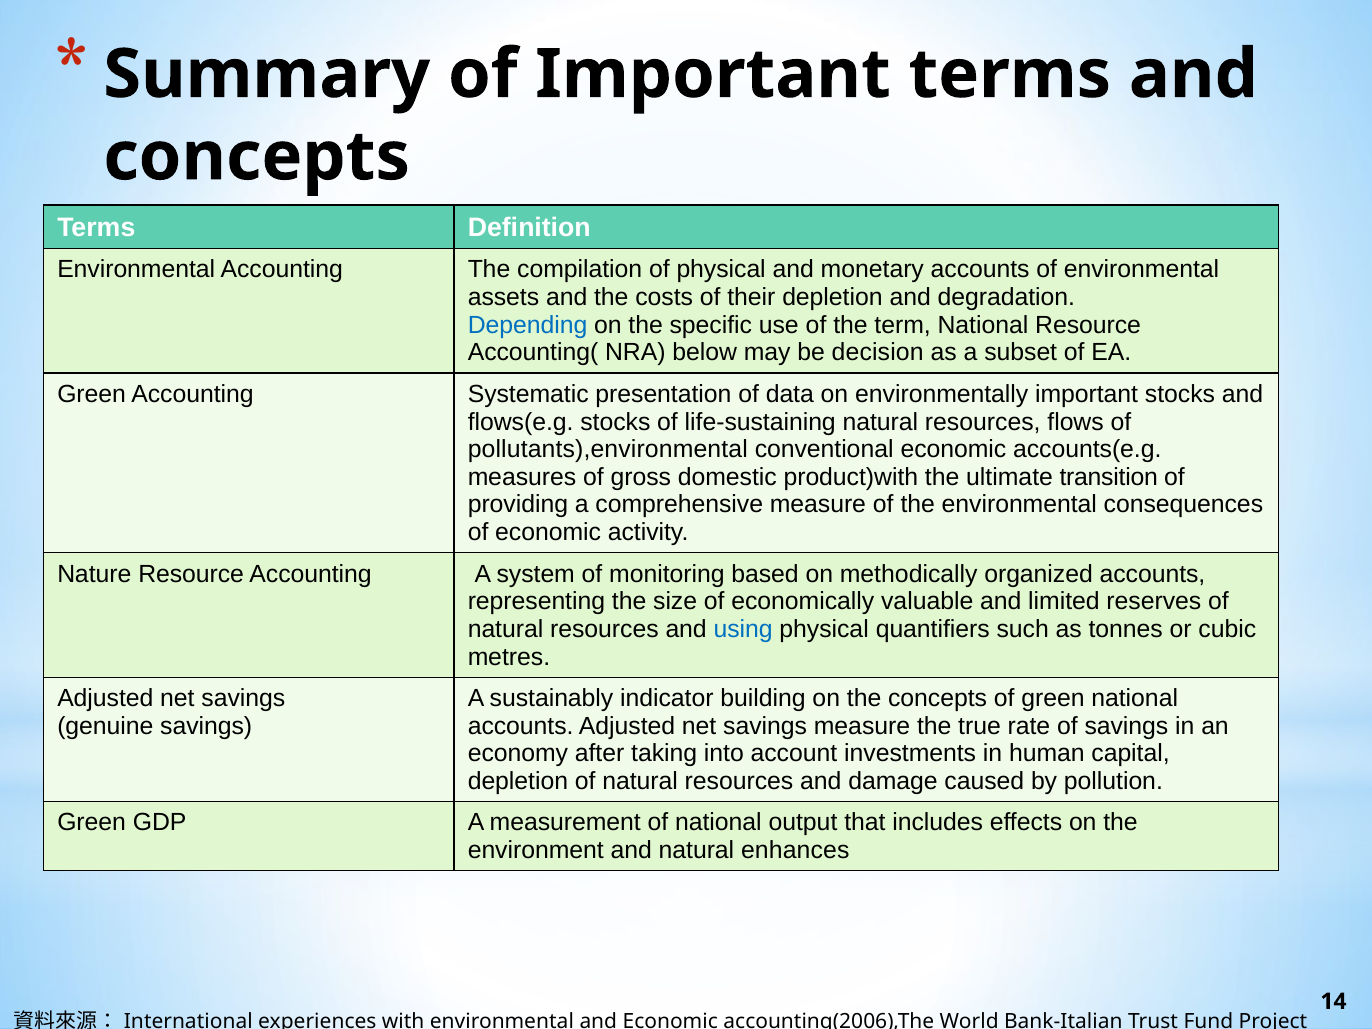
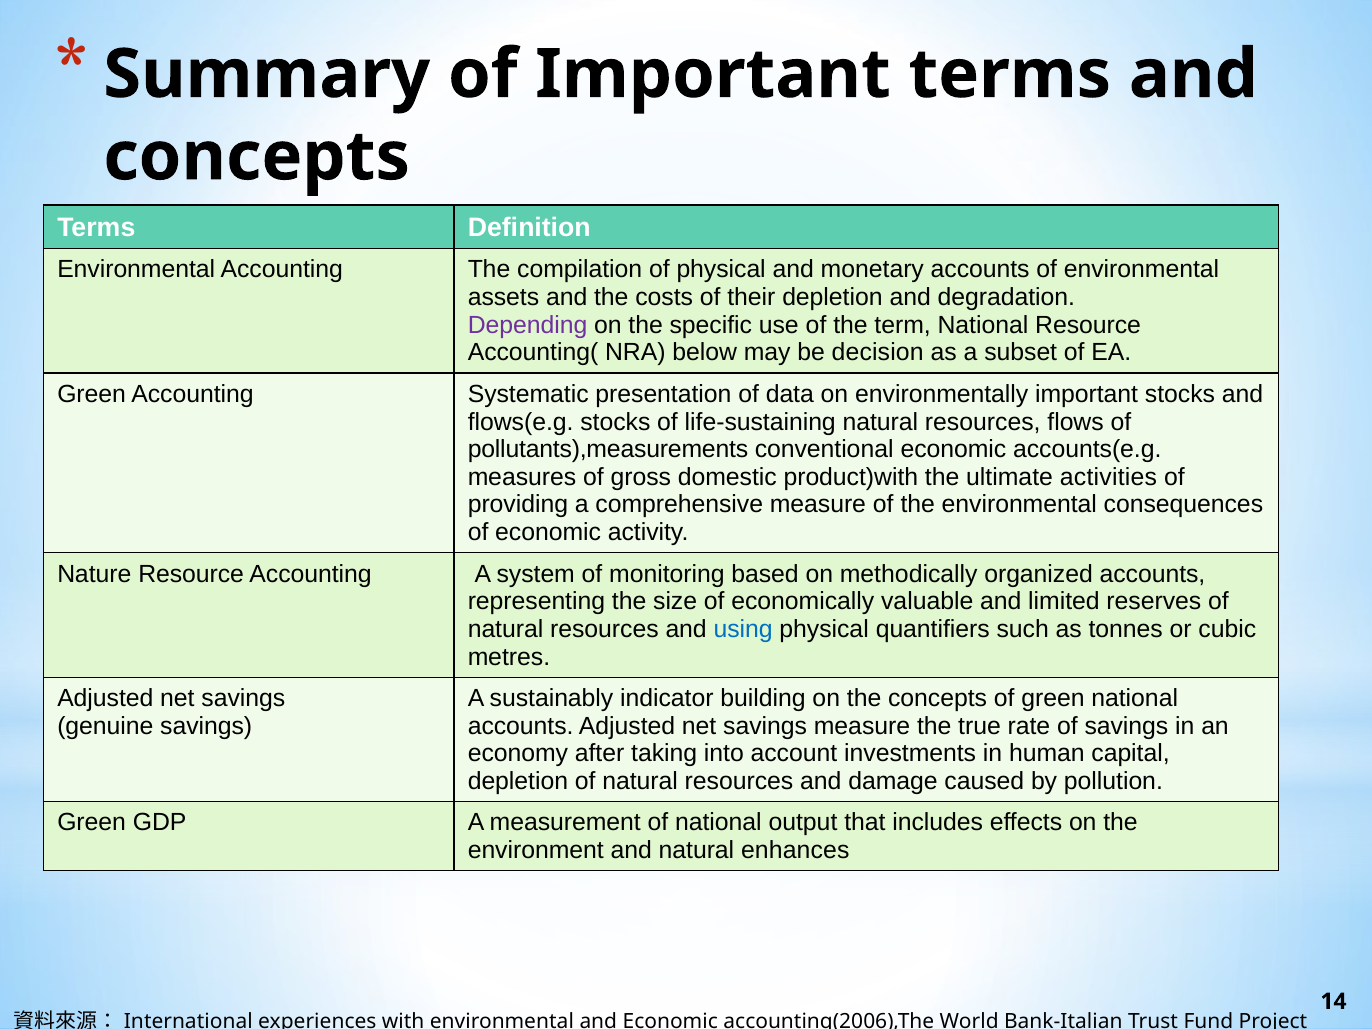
Depending colour: blue -> purple
pollutants),environmental: pollutants),environmental -> pollutants),measurements
transition: transition -> activities
